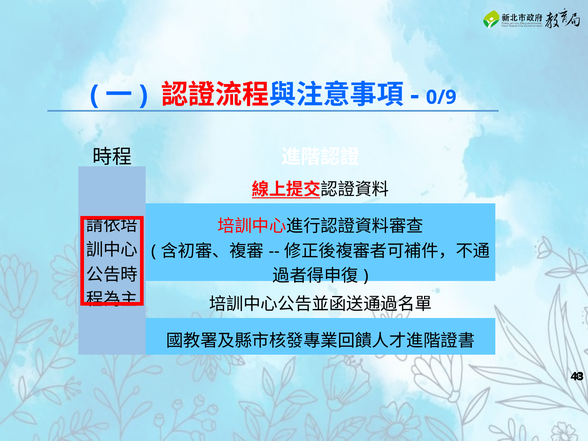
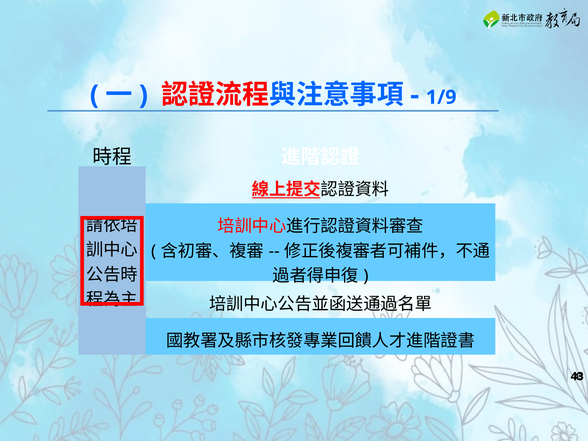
0/9: 0/9 -> 1/9
